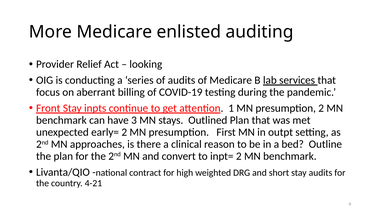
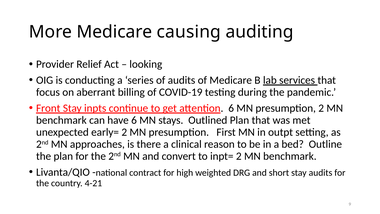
enlisted: enlisted -> causing
attention 1: 1 -> 6
have 3: 3 -> 6
